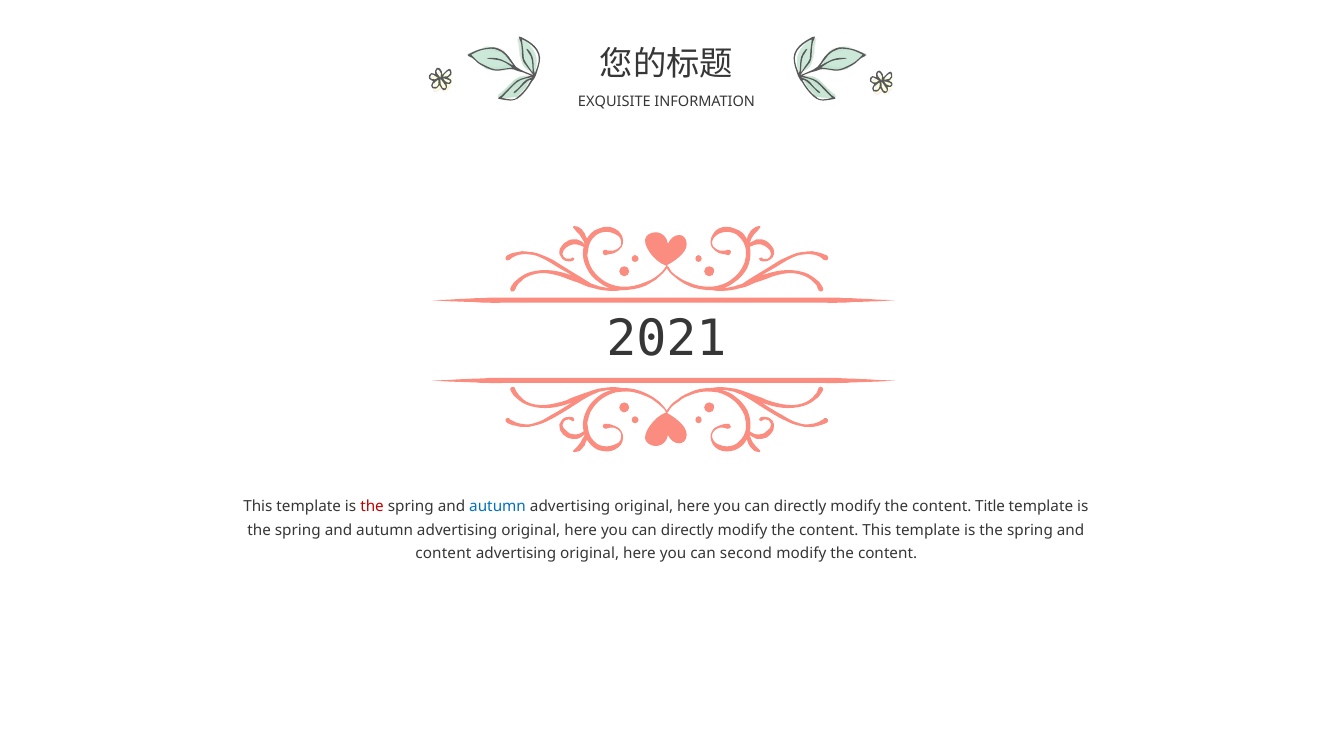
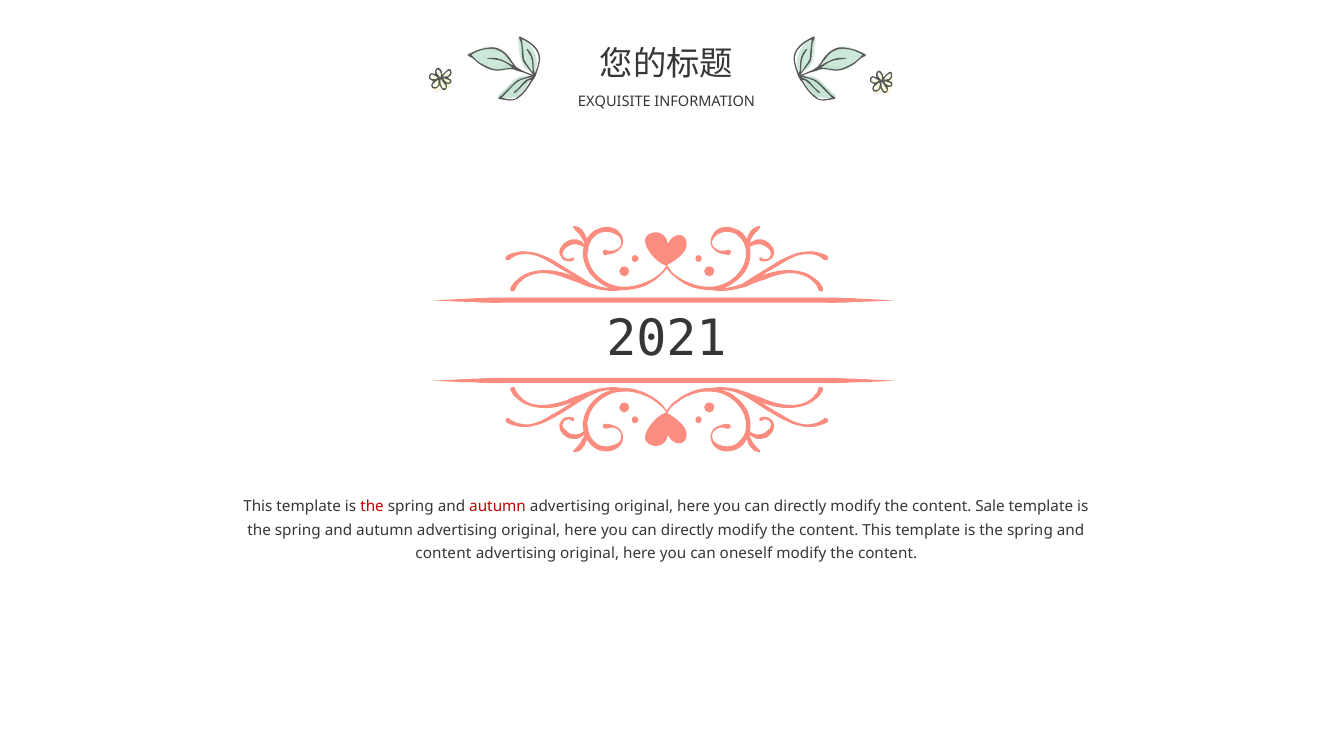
autumn at (498, 506) colour: blue -> red
Title: Title -> Sale
second: second -> oneself
